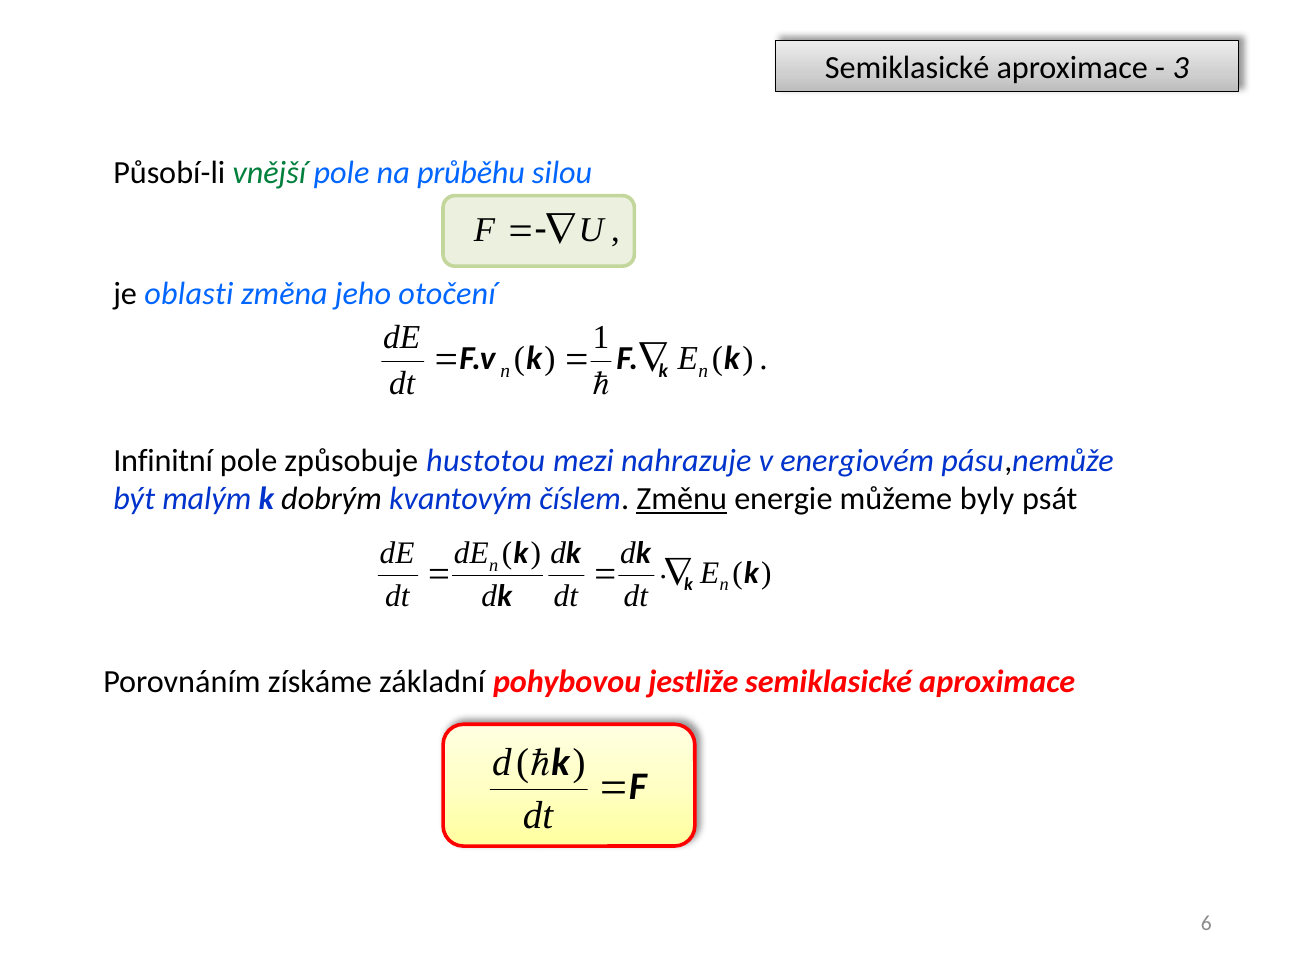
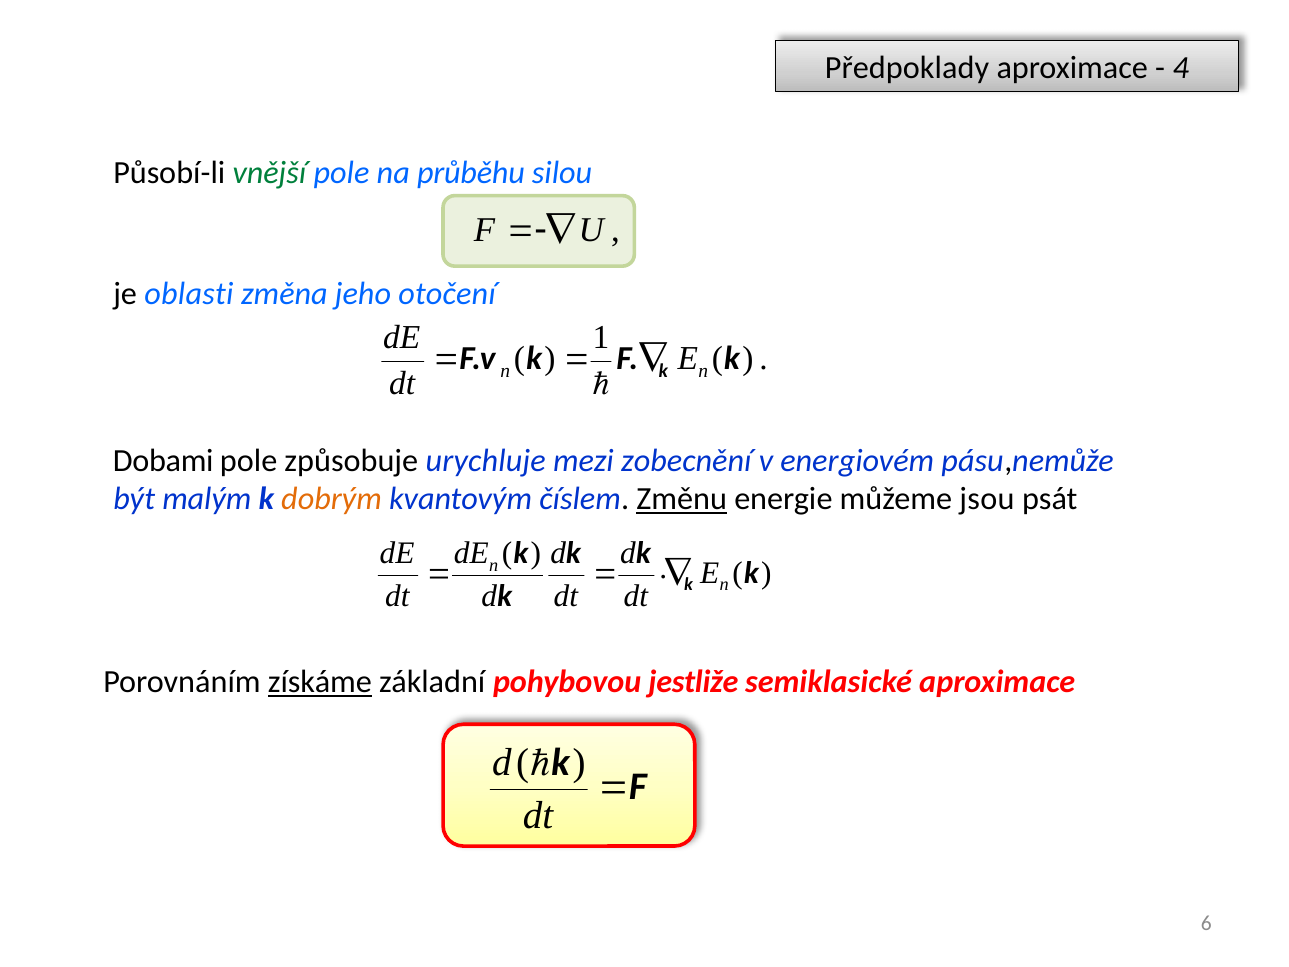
Semiklasické at (907, 68): Semiklasické -> Předpoklady
3: 3 -> 4
Infinitní: Infinitní -> Dobami
hustotou: hustotou -> urychluje
nahrazuje: nahrazuje -> zobecnění
dobrým colour: black -> orange
byly: byly -> jsou
získáme underline: none -> present
